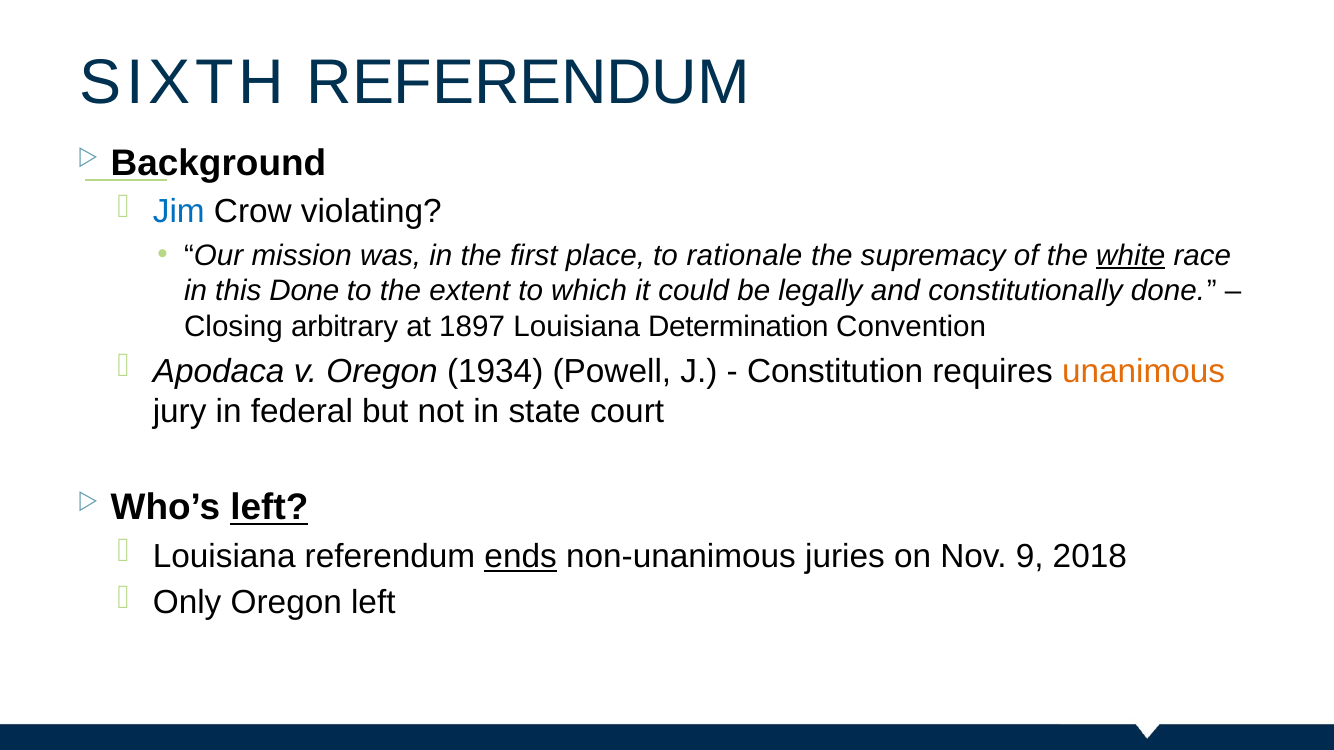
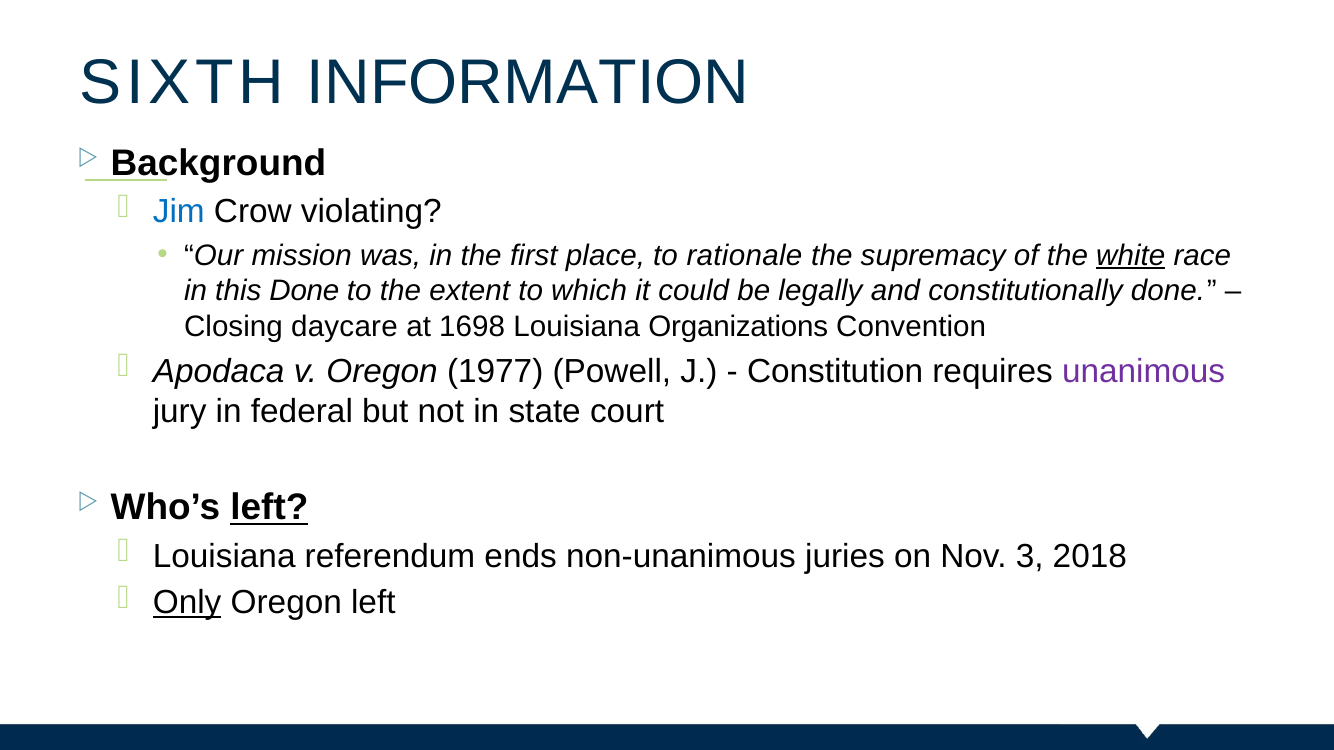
SIXTH REFERENDUM: REFERENDUM -> INFORMATION
arbitrary: arbitrary -> daycare
1897: 1897 -> 1698
Determination: Determination -> Organizations
1934: 1934 -> 1977
unanimous colour: orange -> purple
ends underline: present -> none
9: 9 -> 3
Only underline: none -> present
